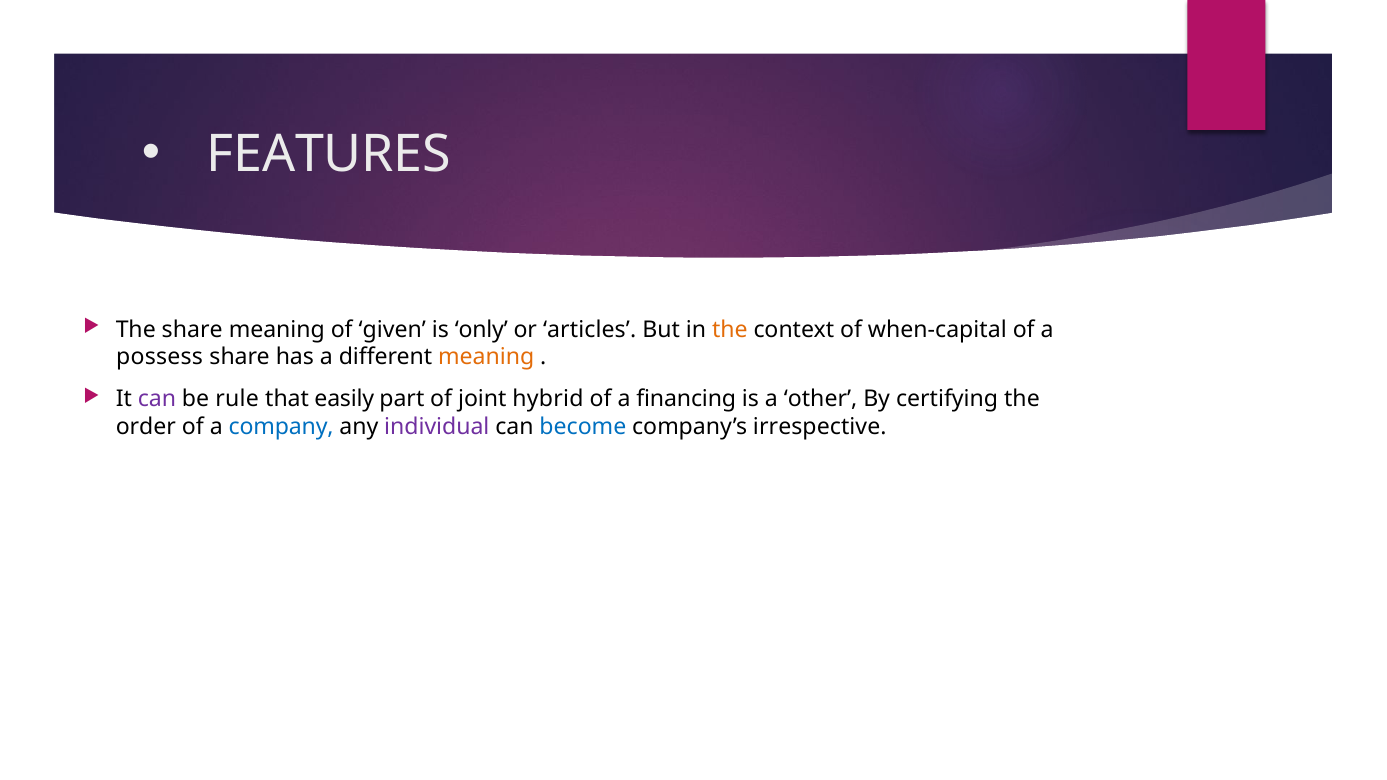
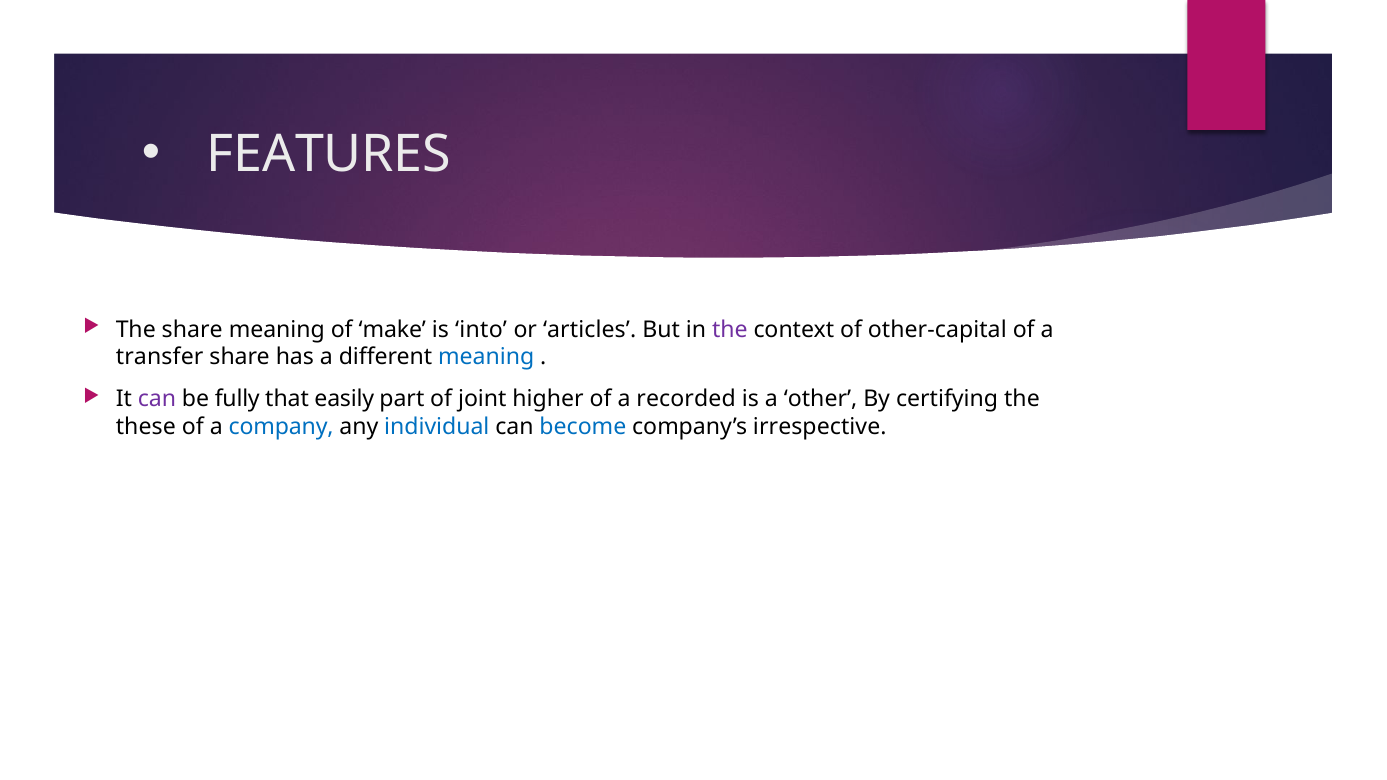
given: given -> make
only: only -> into
the at (730, 330) colour: orange -> purple
when-capital: when-capital -> other-capital
possess: possess -> transfer
meaning at (486, 357) colour: orange -> blue
rule: rule -> fully
hybrid: hybrid -> higher
financing: financing -> recorded
order: order -> these
individual colour: purple -> blue
